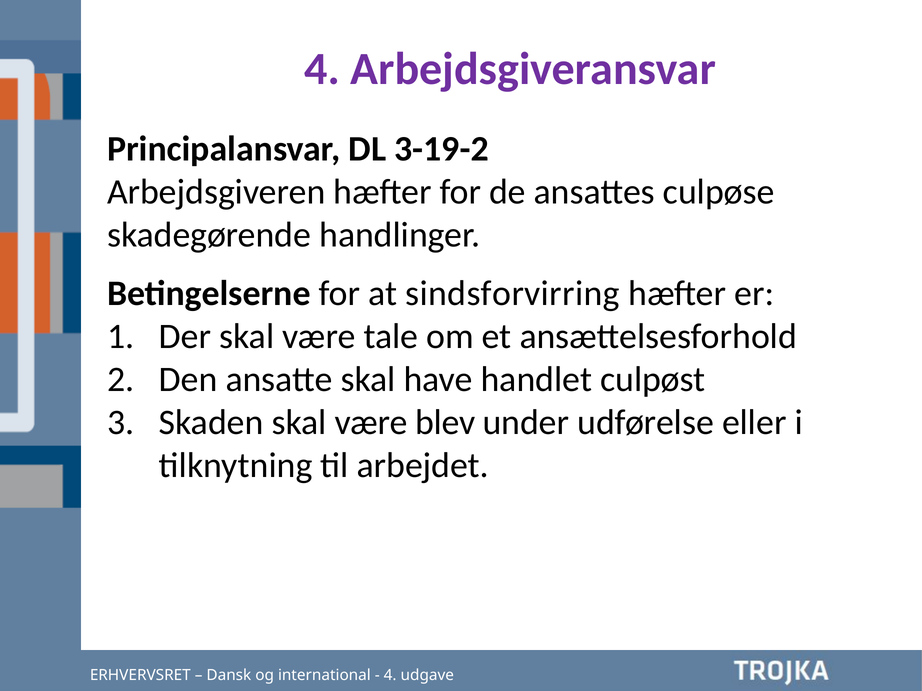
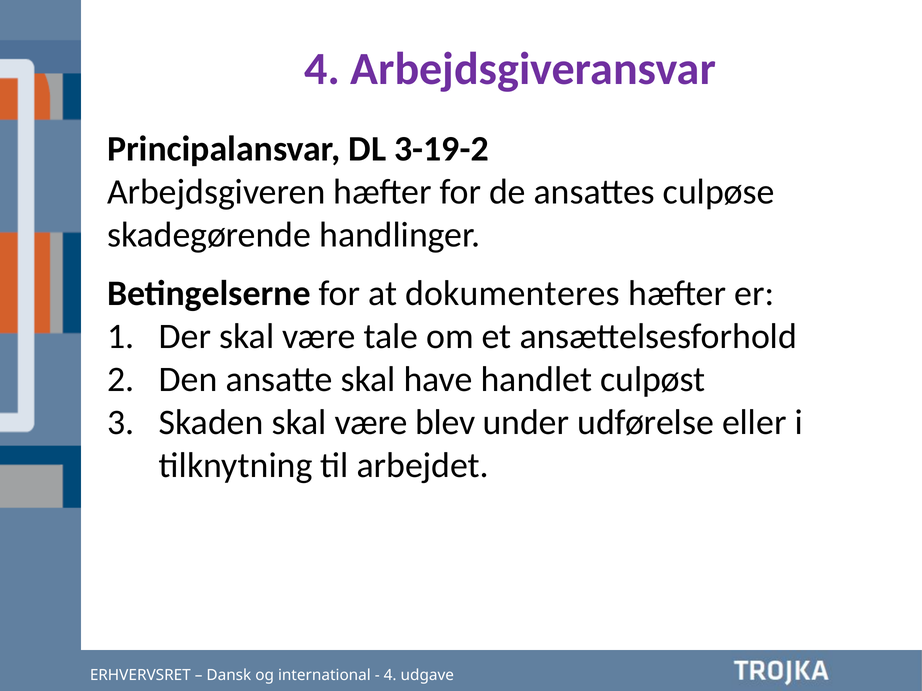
sindsforvirring: sindsforvirring -> dokumenteres
